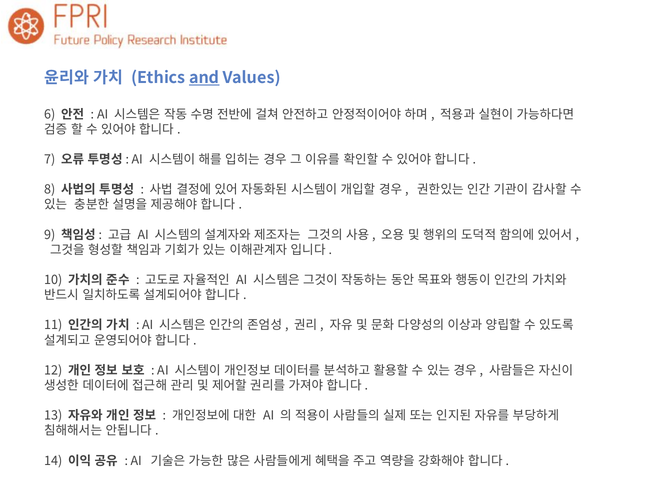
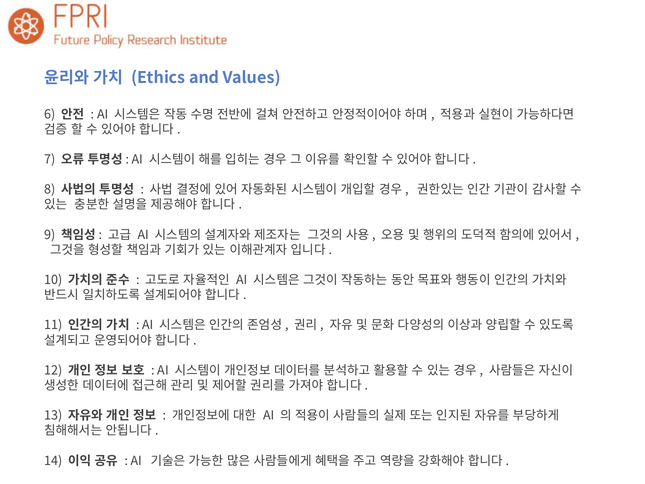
and underline: present -> none
